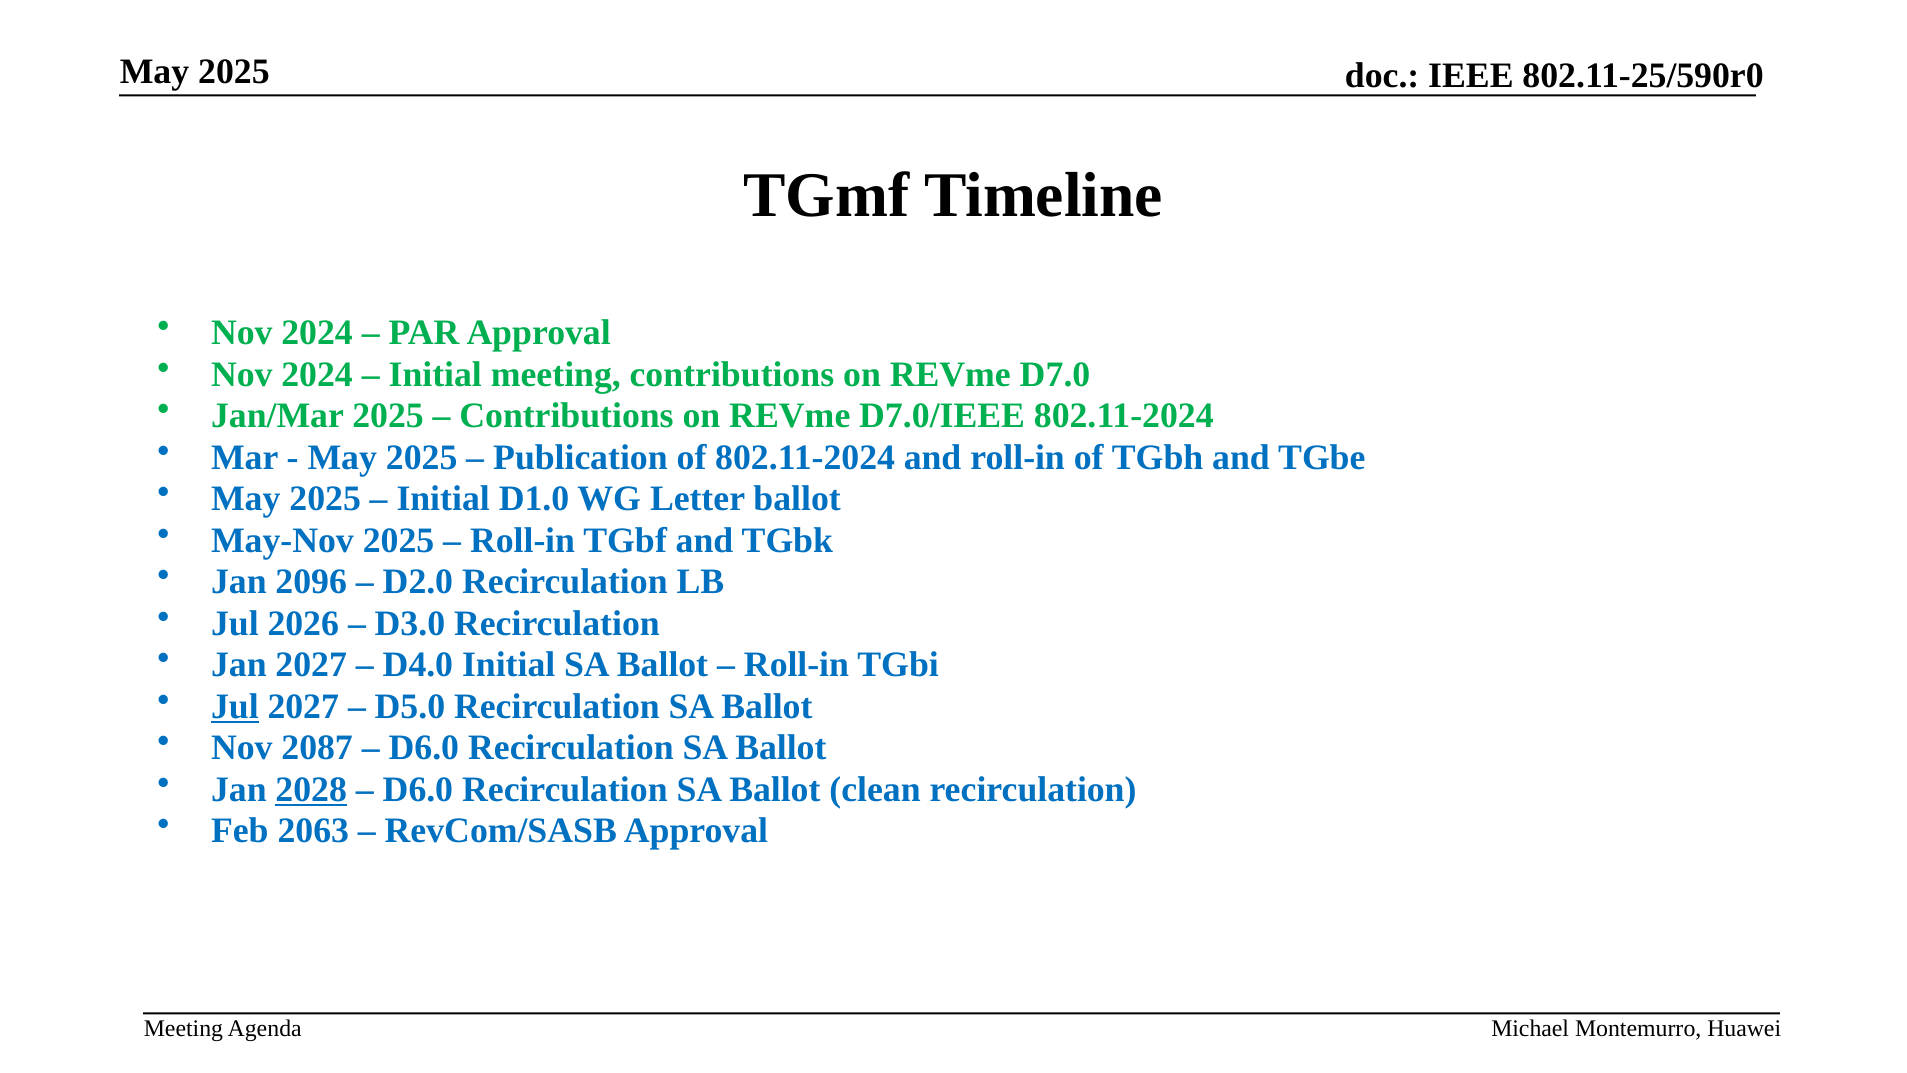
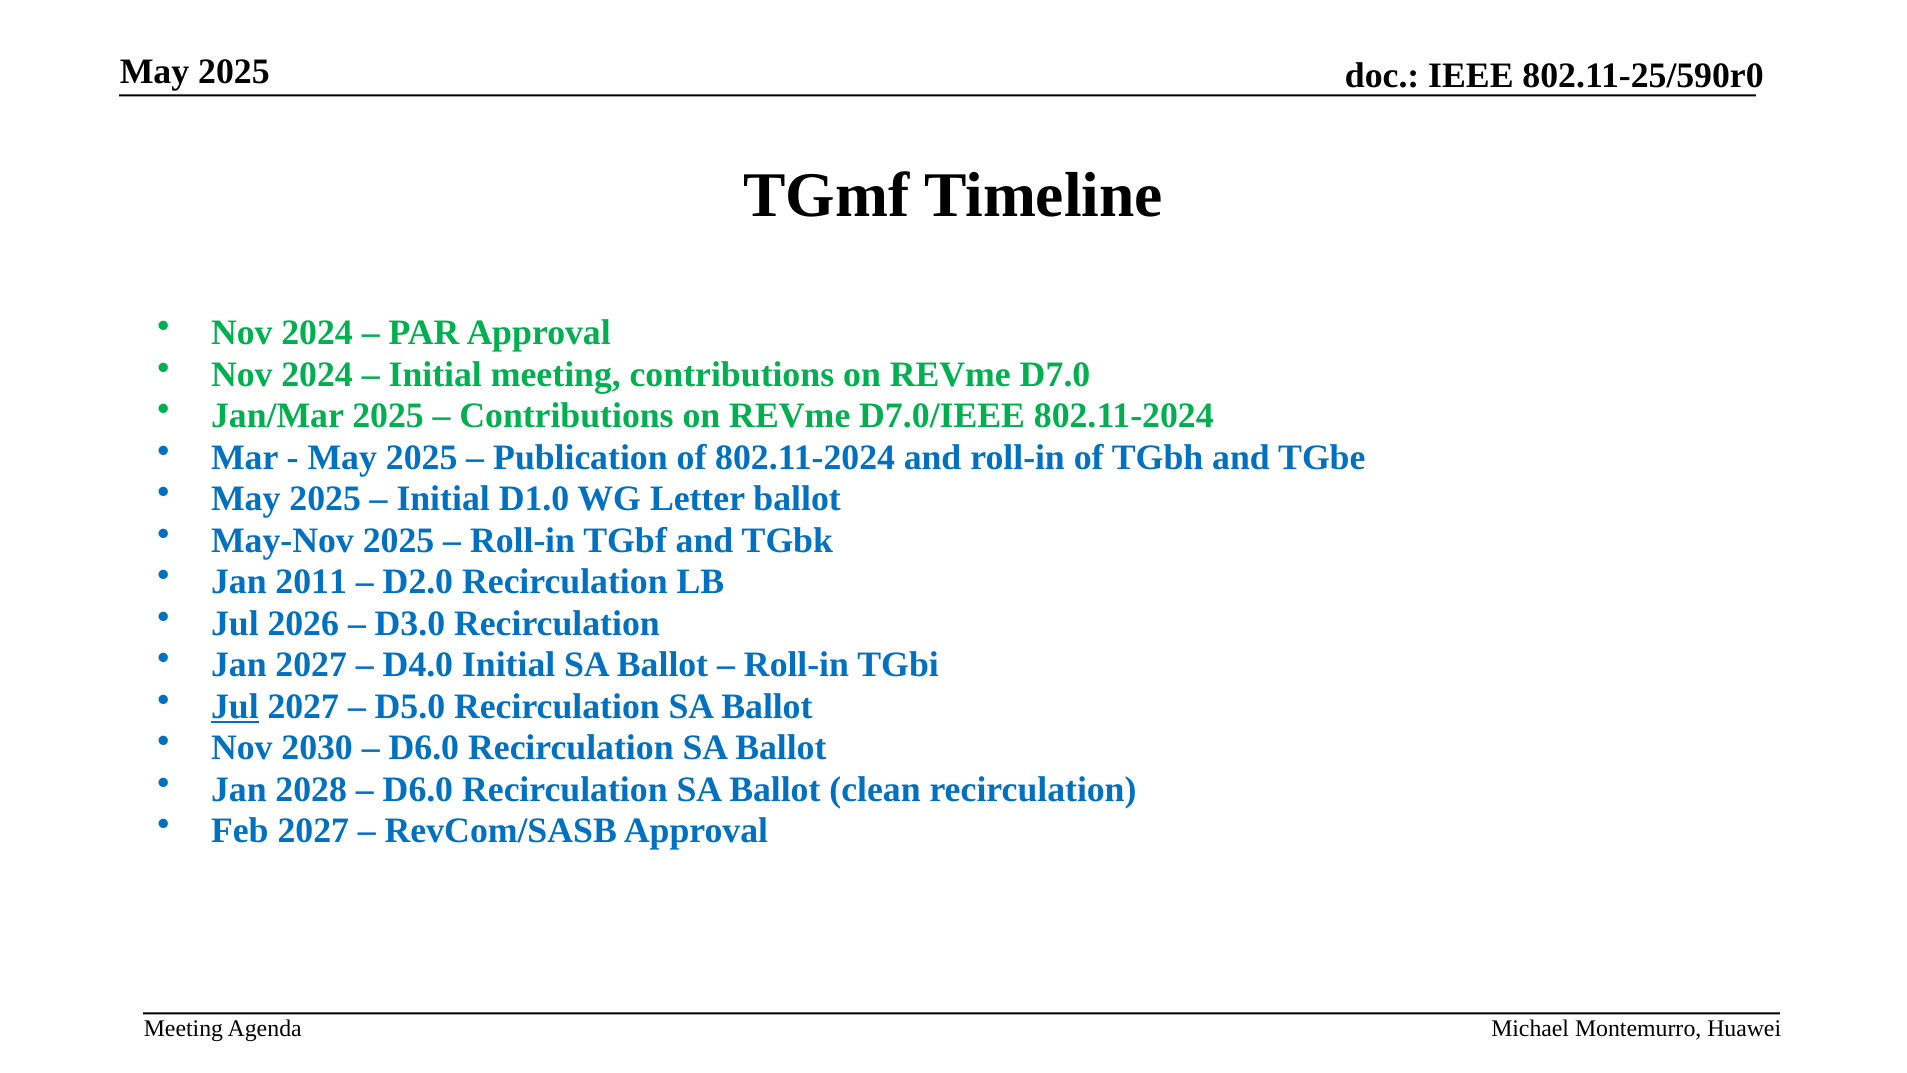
2096: 2096 -> 2011
2087: 2087 -> 2030
2028 underline: present -> none
Feb 2063: 2063 -> 2027
